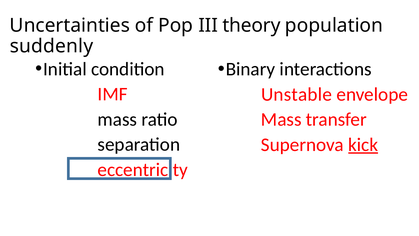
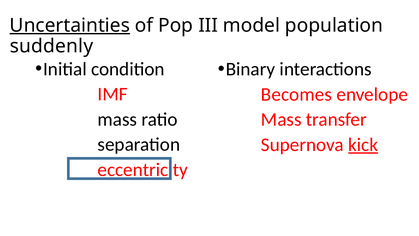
Uncertainties underline: none -> present
theory: theory -> model
Unstable: Unstable -> Becomes
